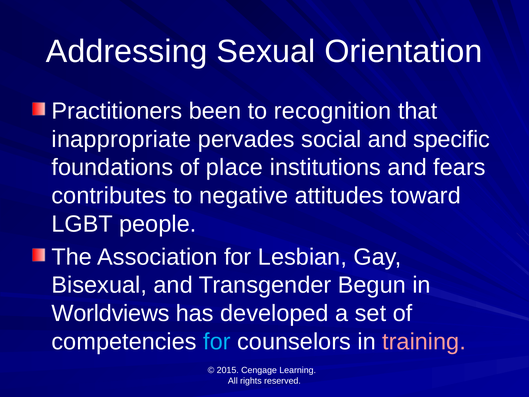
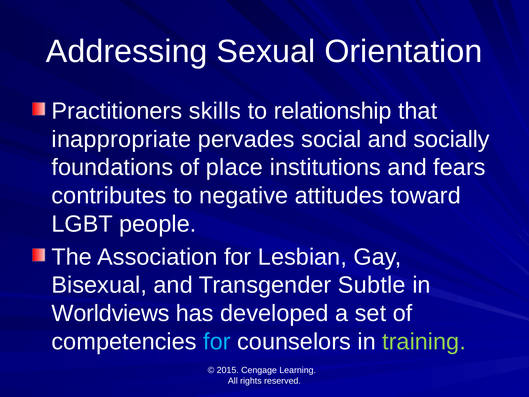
been: been -> skills
recognition: recognition -> relationship
specific: specific -> socially
Begun: Begun -> Subtle
training colour: pink -> light green
